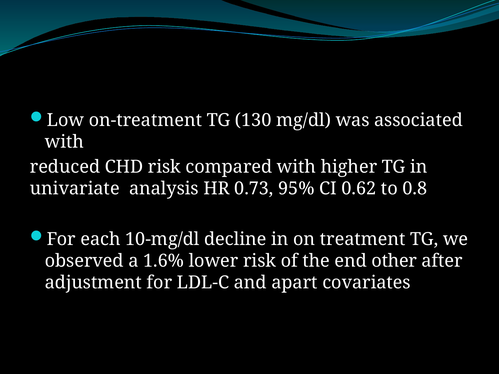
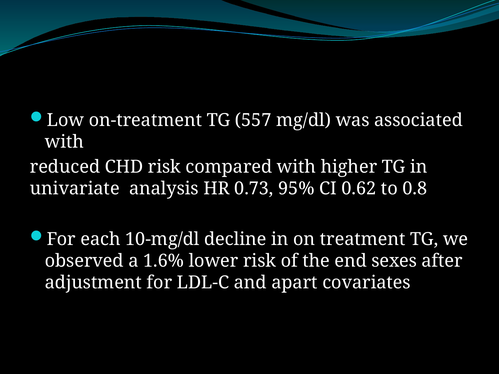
130: 130 -> 557
other: other -> sexes
